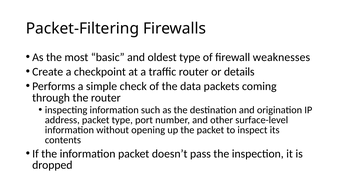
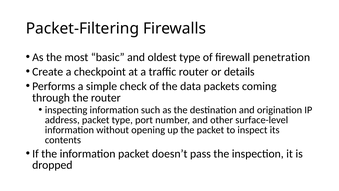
weaknesses: weaknesses -> penetration
